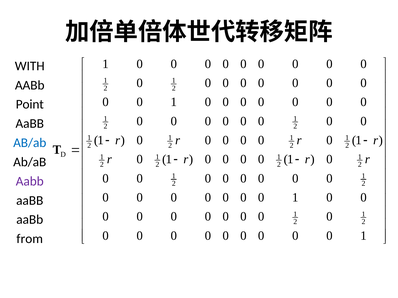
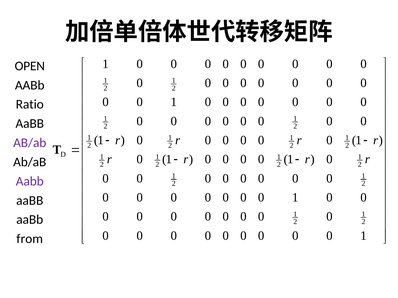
WITH: WITH -> OPEN
Point: Point -> Ratio
AB/ab at (30, 143) colour: blue -> purple
